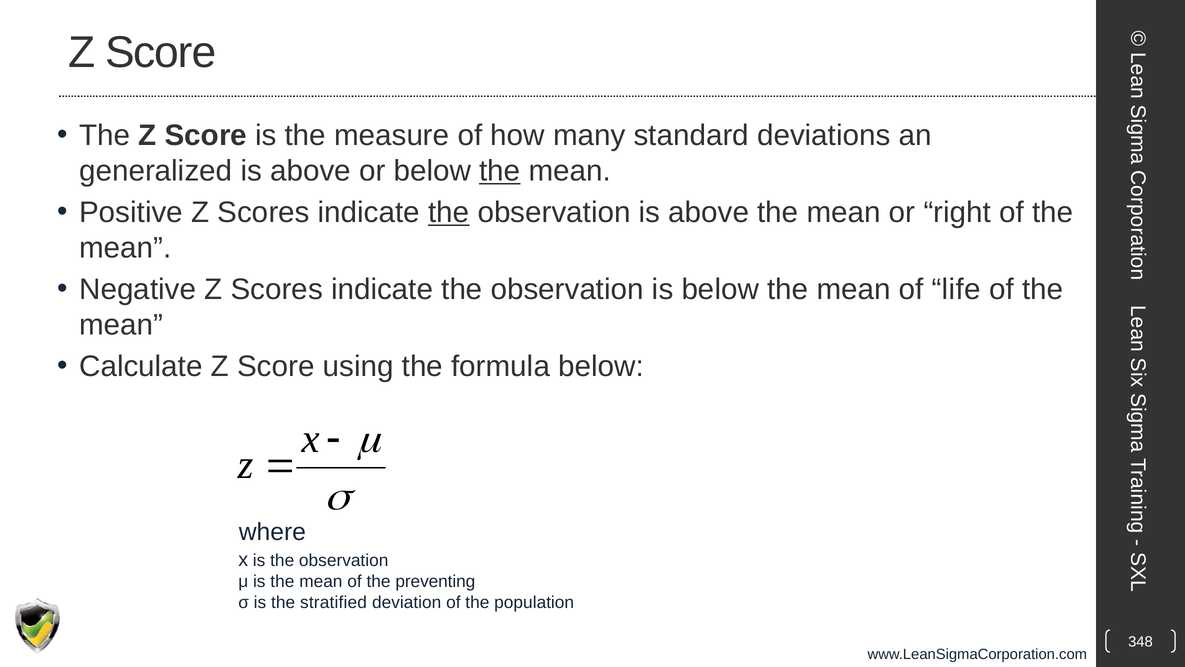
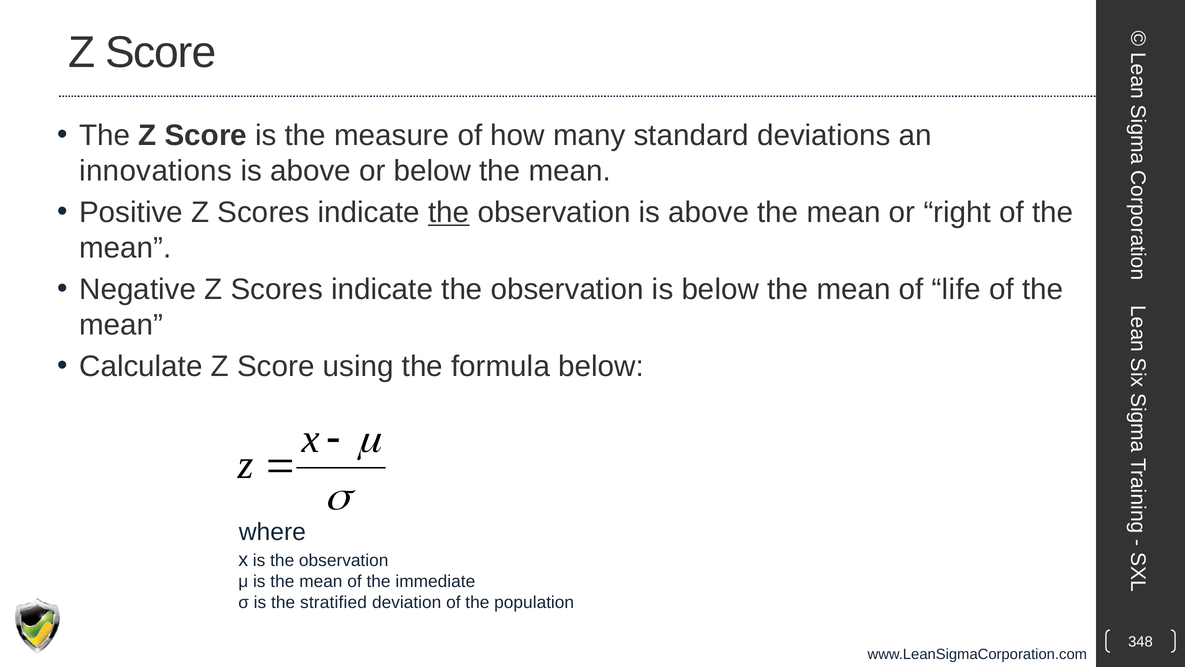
generalized: generalized -> innovations
the at (500, 171) underline: present -> none
preventing: preventing -> immediate
